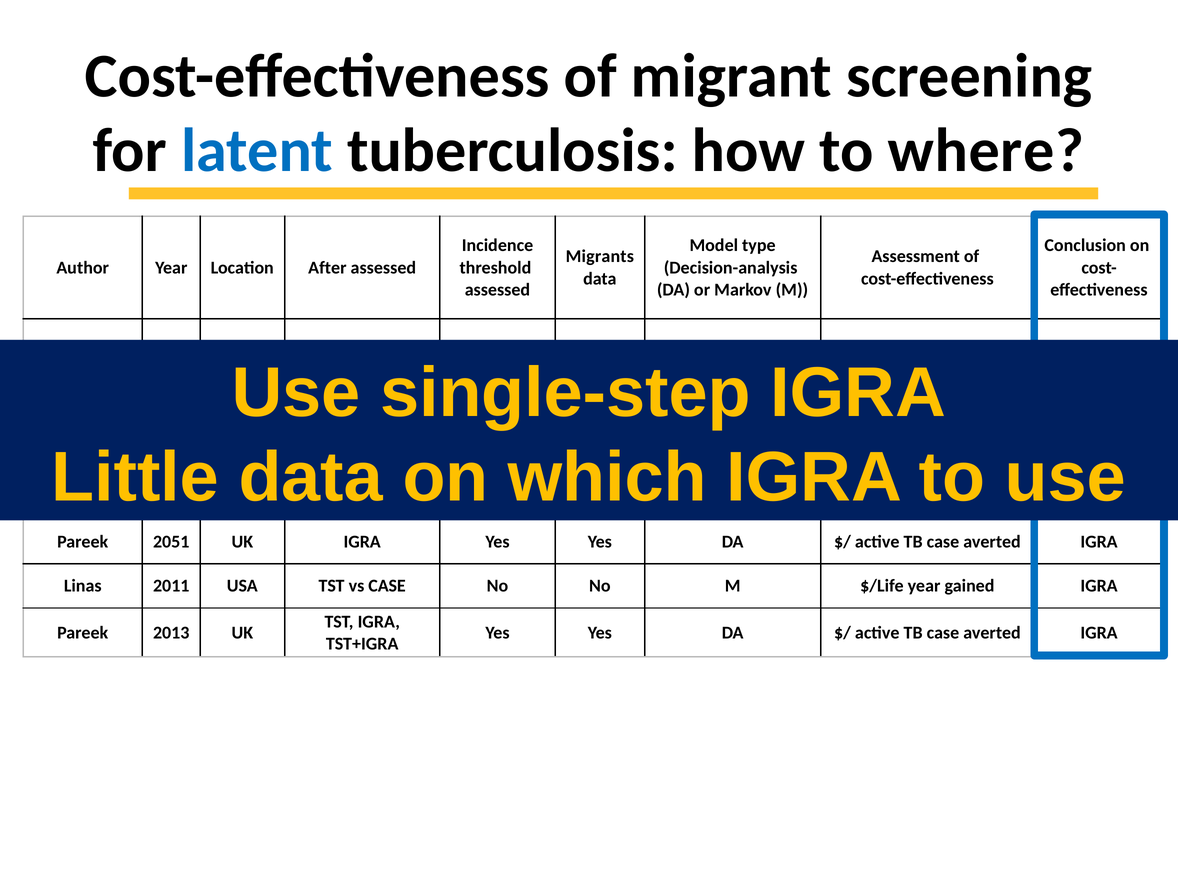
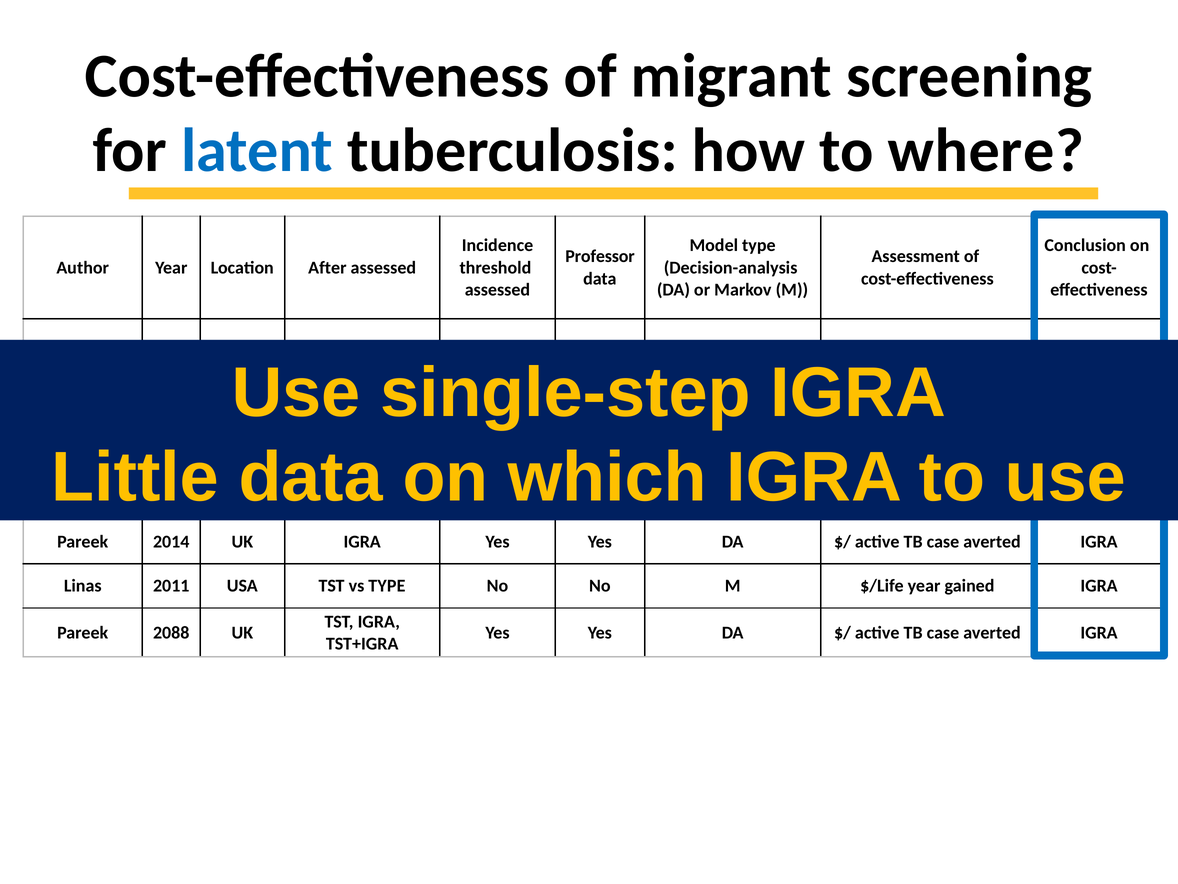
Migrants: Migrants -> Professor
2051: 2051 -> 2014
vs CASE: CASE -> TYPE
2013: 2013 -> 2088
